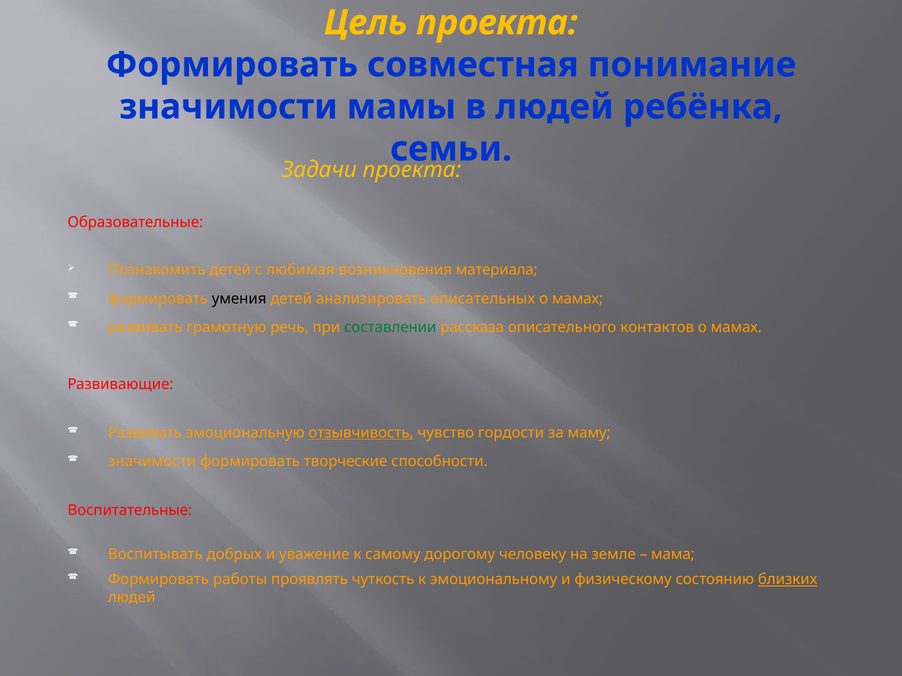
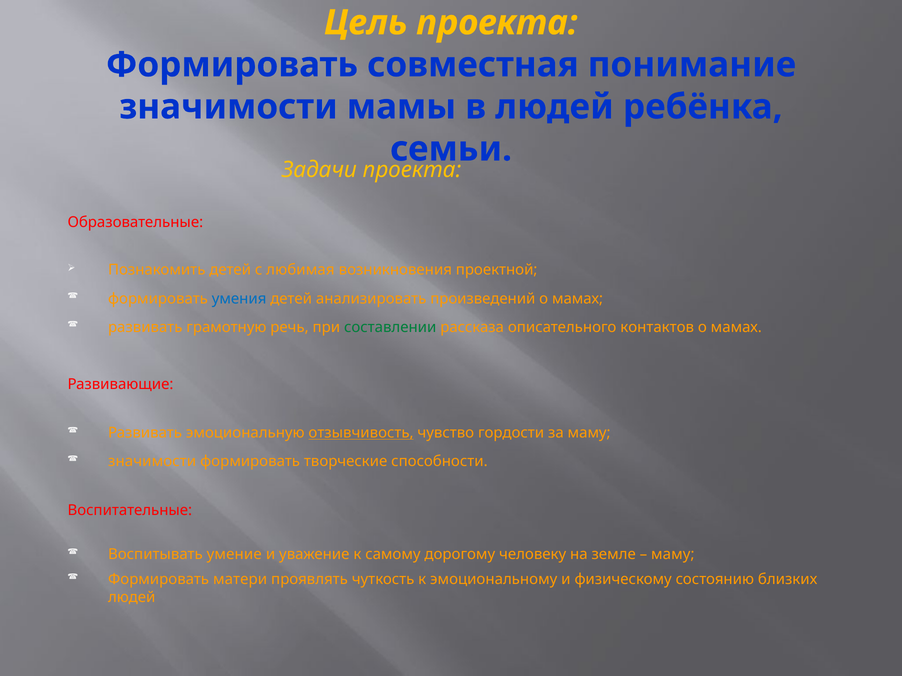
материала: материала -> проектной
умения colour: black -> blue
описательных: описательных -> произведений
добрых: добрых -> умение
мама at (673, 555): мама -> маму
работы: работы -> матери
близких underline: present -> none
